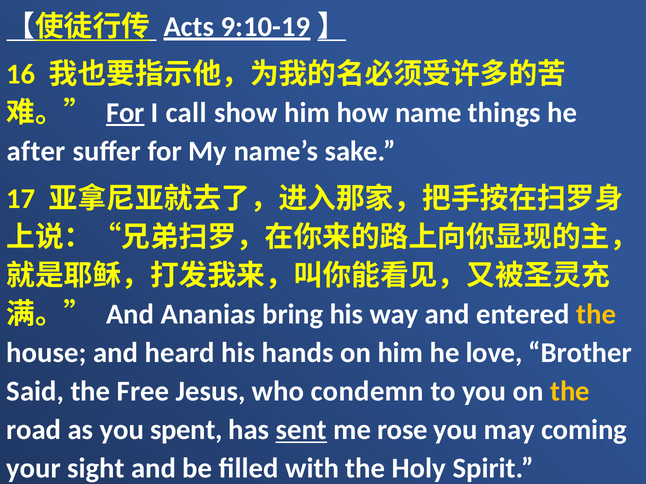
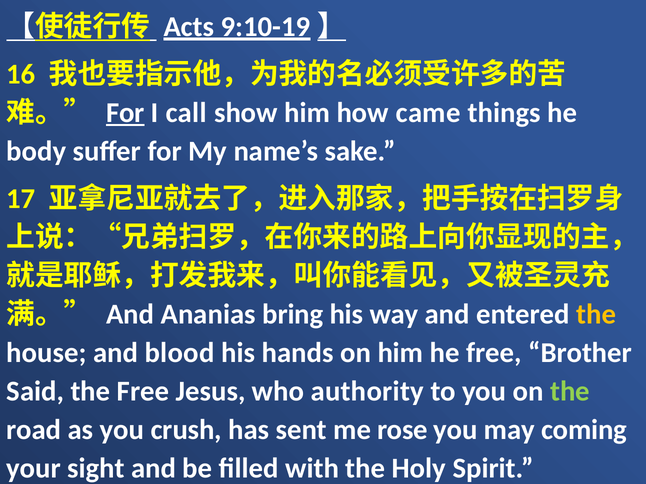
name: name -> came
after: after -> body
heard: heard -> blood
he love: love -> free
condemn: condemn -> authority
the at (570, 392) colour: yellow -> light green
spent: spent -> crush
sent underline: present -> none
